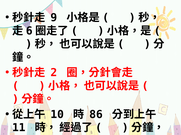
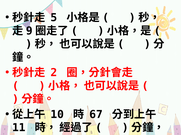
9: 9 -> 5
6: 6 -> 9
86: 86 -> 67
